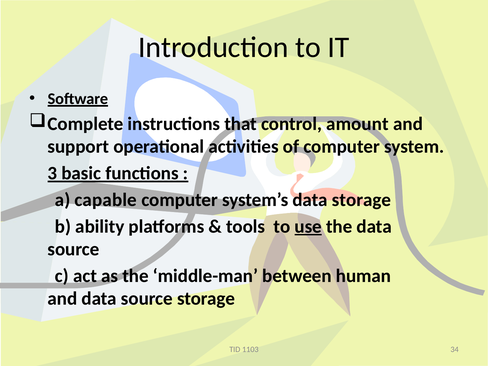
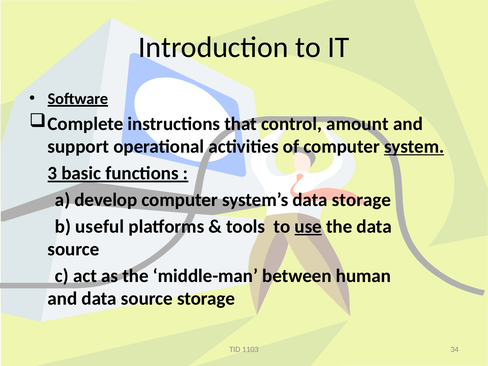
system underline: none -> present
capable: capable -> develop
ability: ability -> useful
